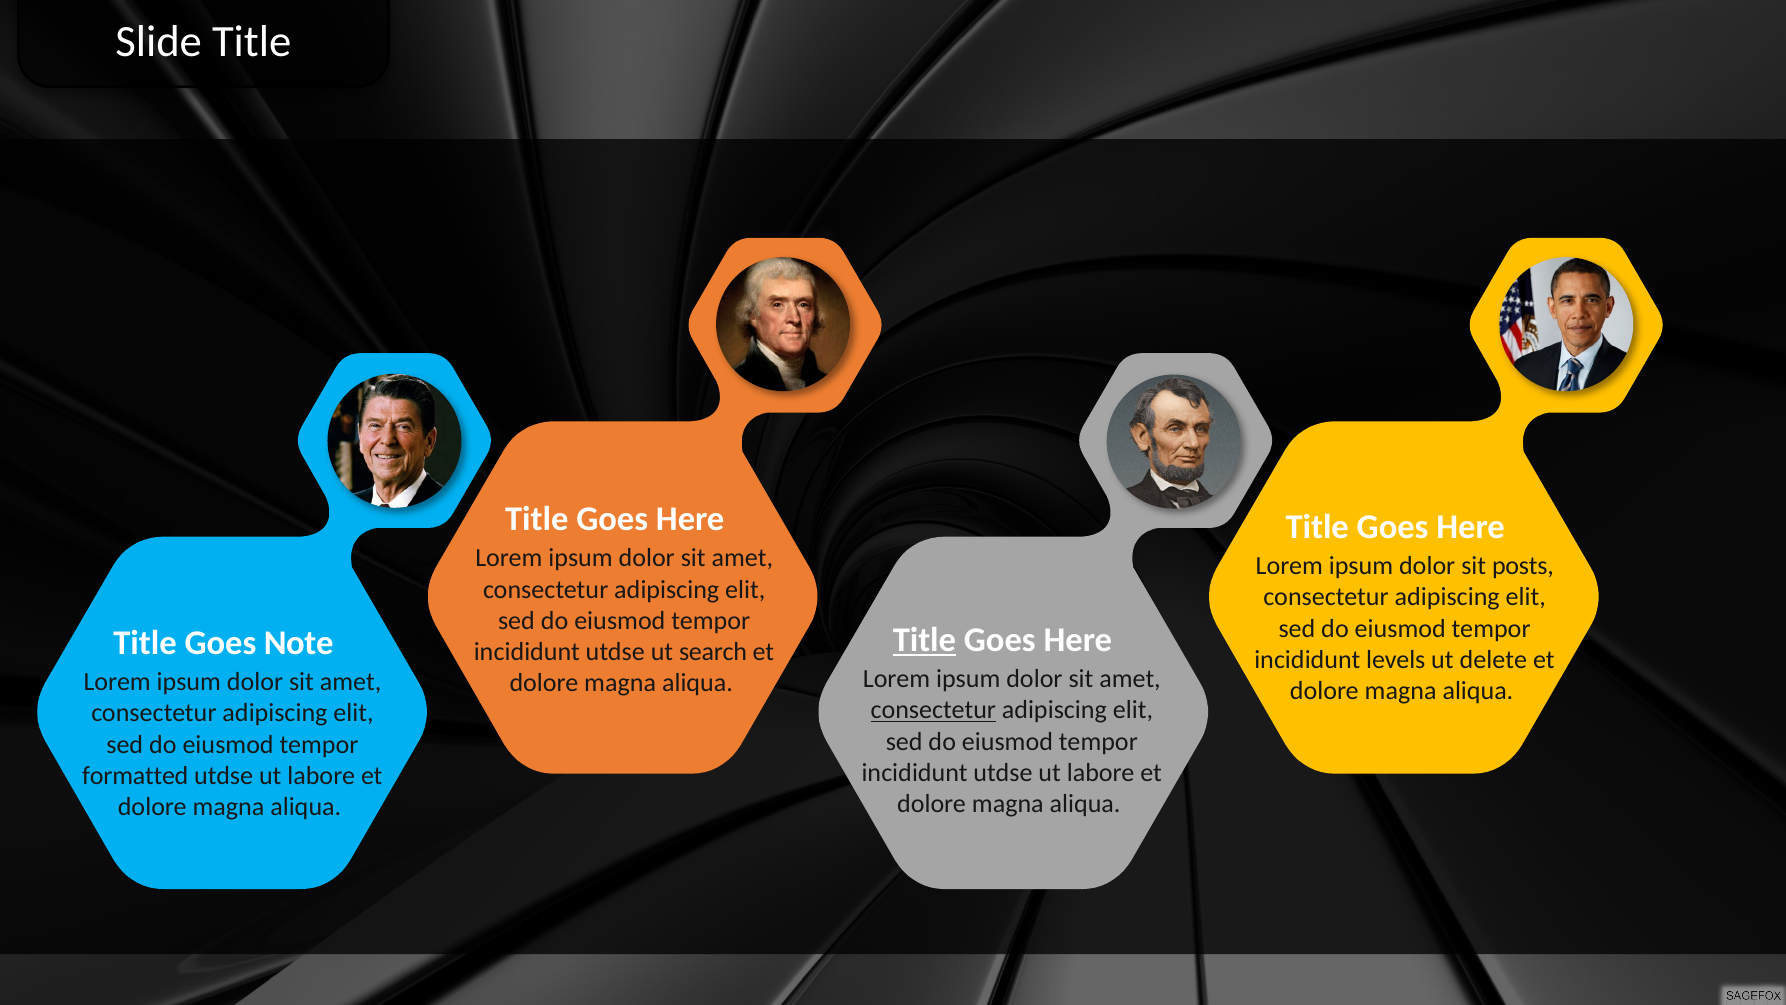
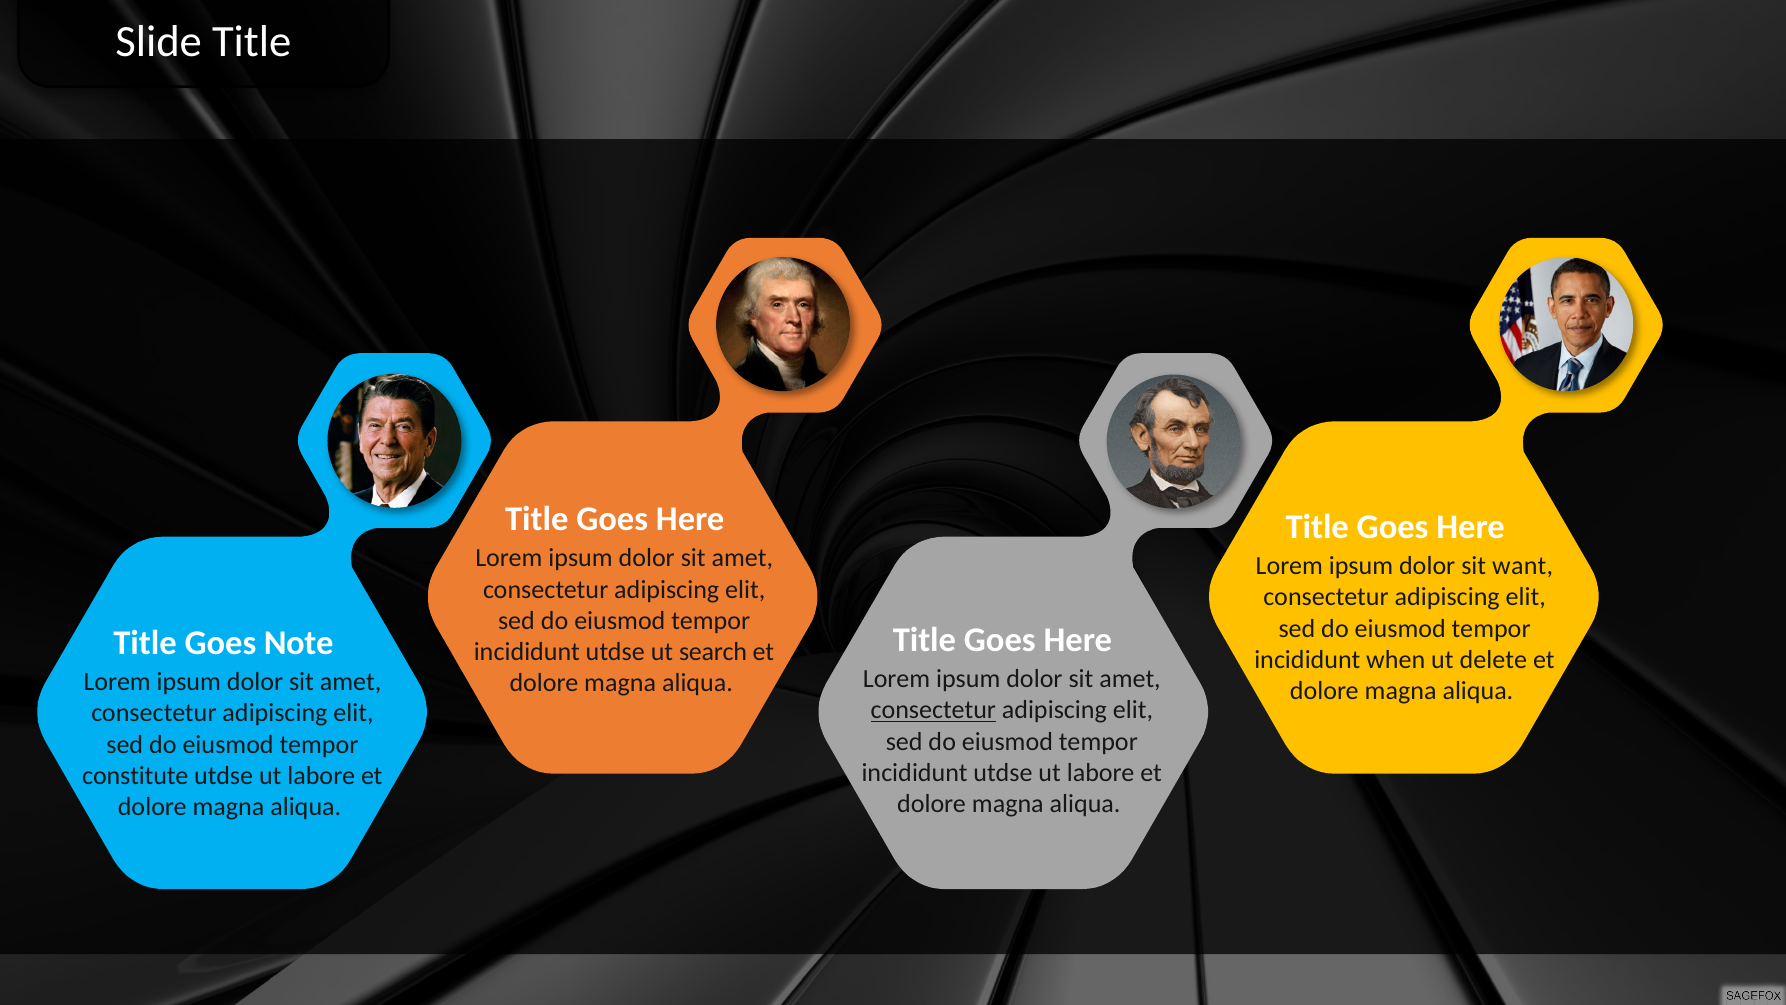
posts: posts -> want
Title at (924, 640) underline: present -> none
levels: levels -> when
formatted: formatted -> constitute
